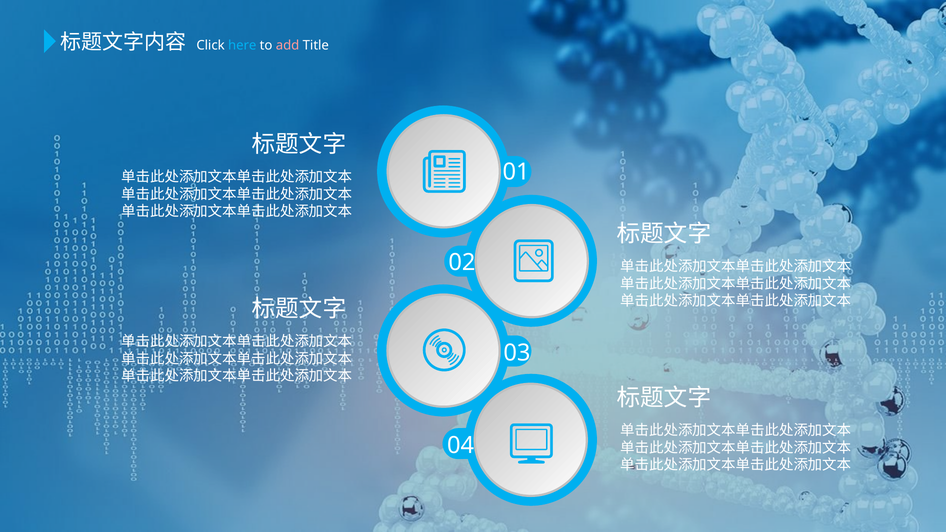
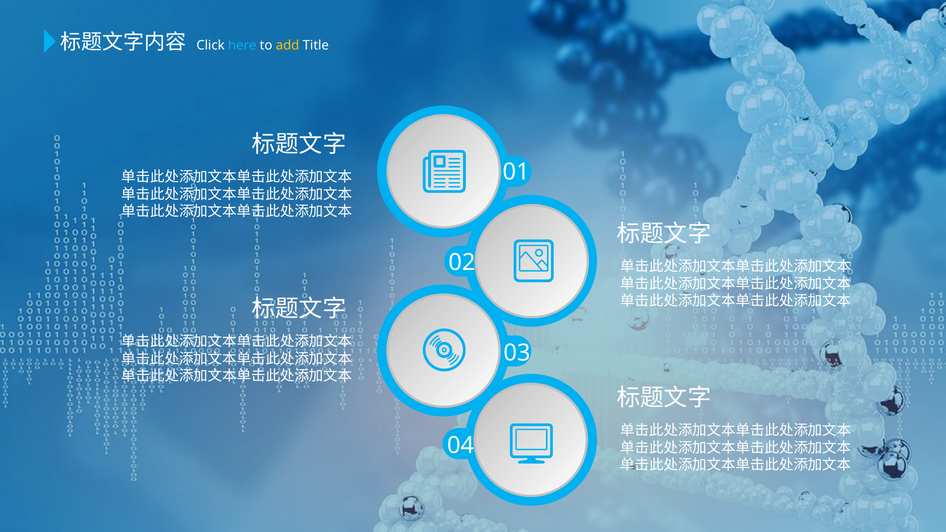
add colour: pink -> yellow
